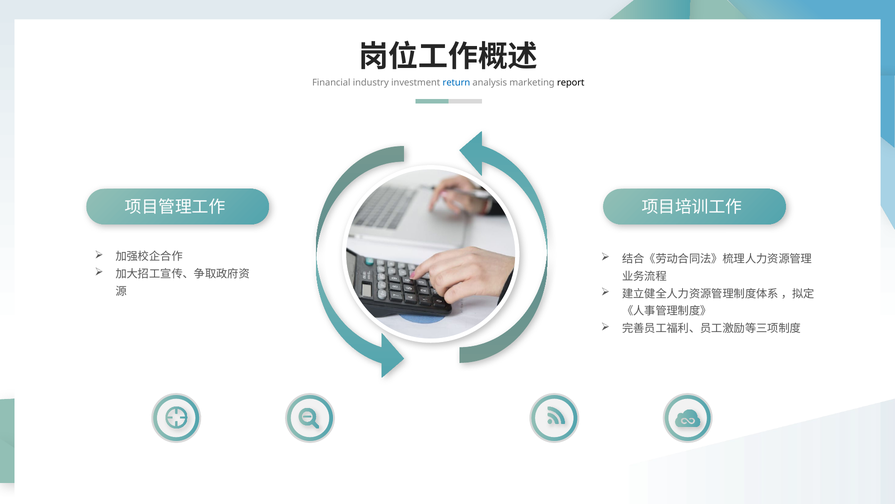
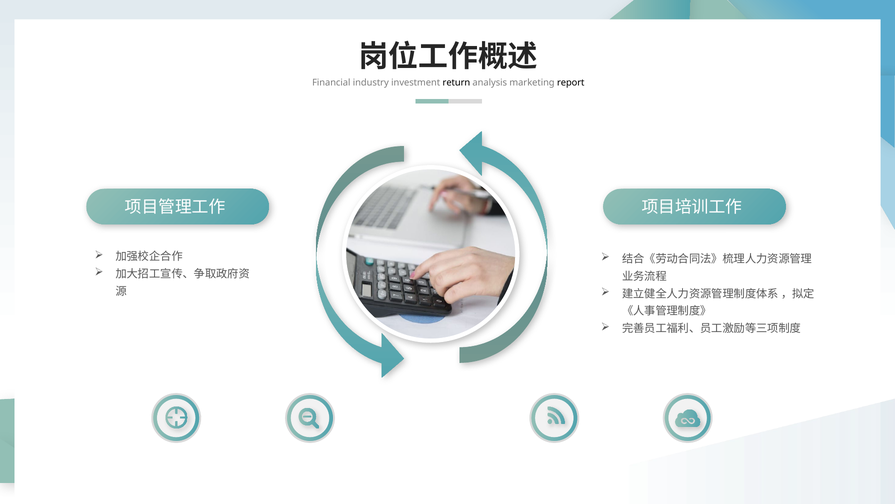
return colour: blue -> black
